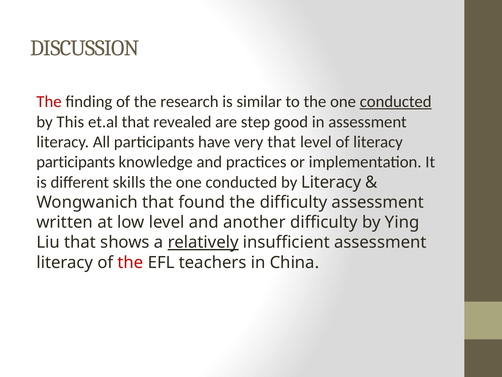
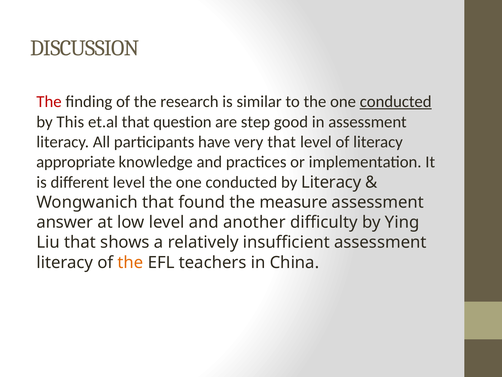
revealed: revealed -> question
participants at (76, 162): participants -> appropriate
different skills: skills -> level
the difficulty: difficulty -> measure
written: written -> answer
relatively underline: present -> none
the at (130, 262) colour: red -> orange
